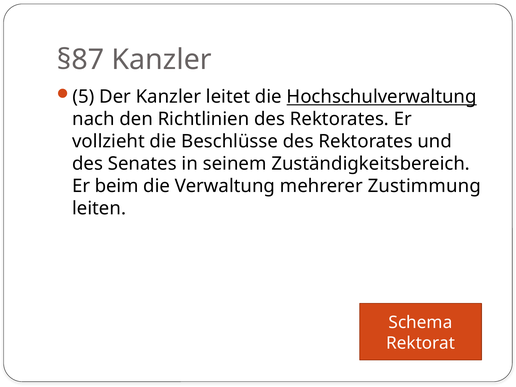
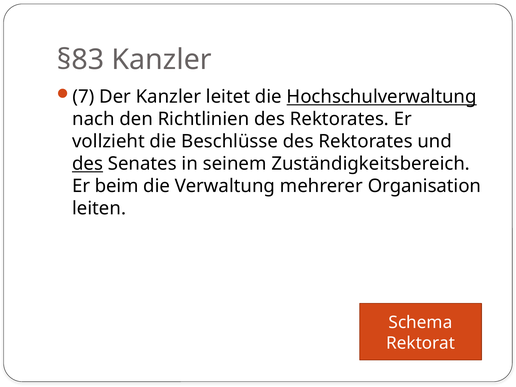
§87: §87 -> §83
5: 5 -> 7
des at (88, 164) underline: none -> present
Zustimmung: Zustimmung -> Organisation
